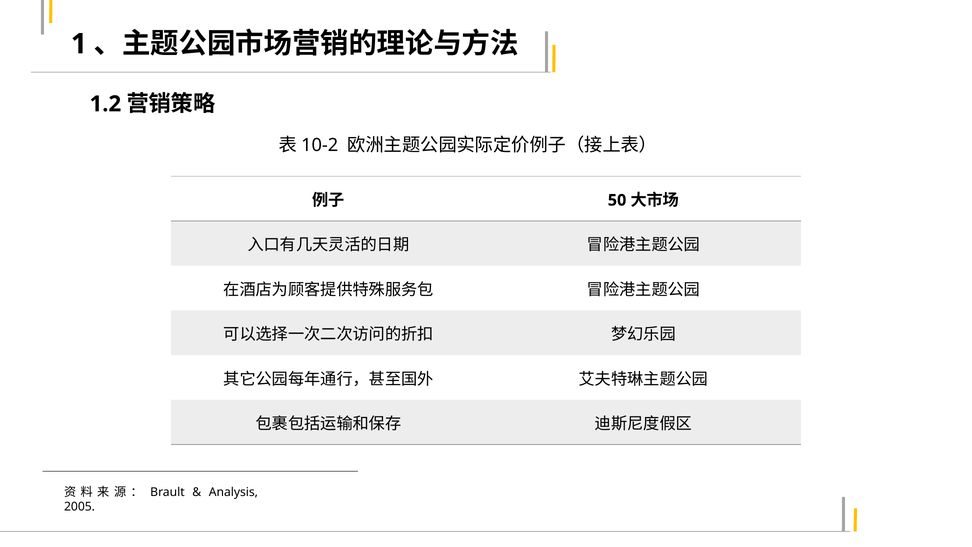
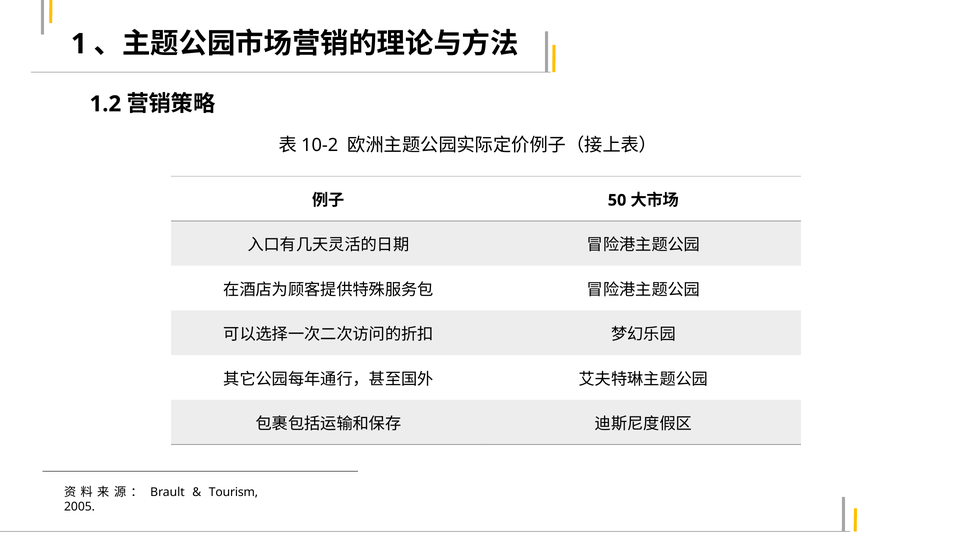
Analysis: Analysis -> Tourism
